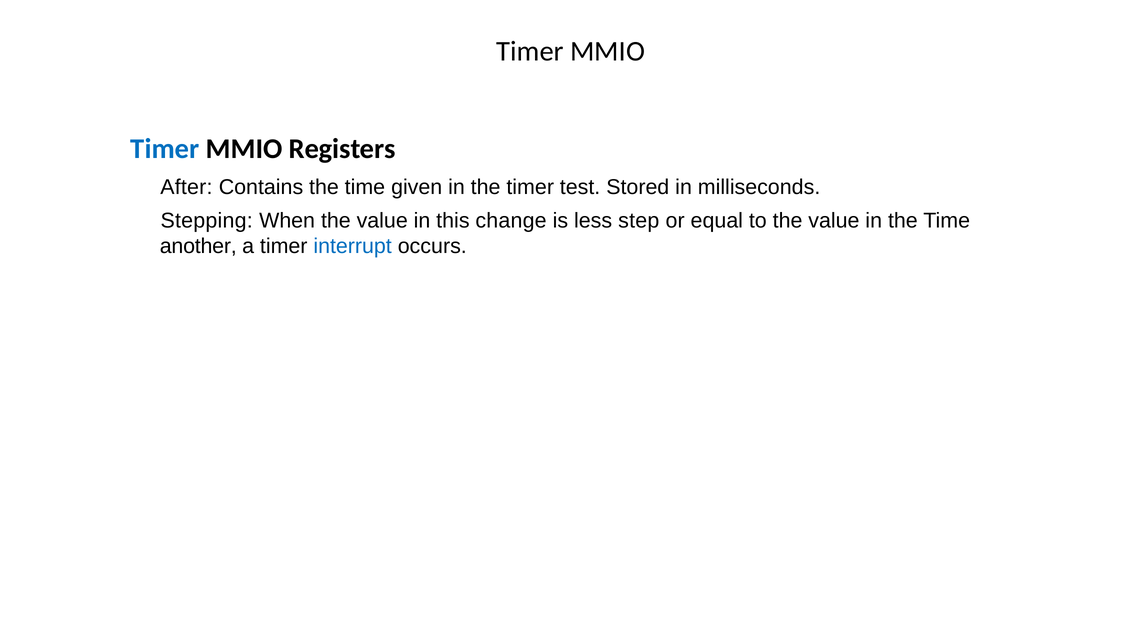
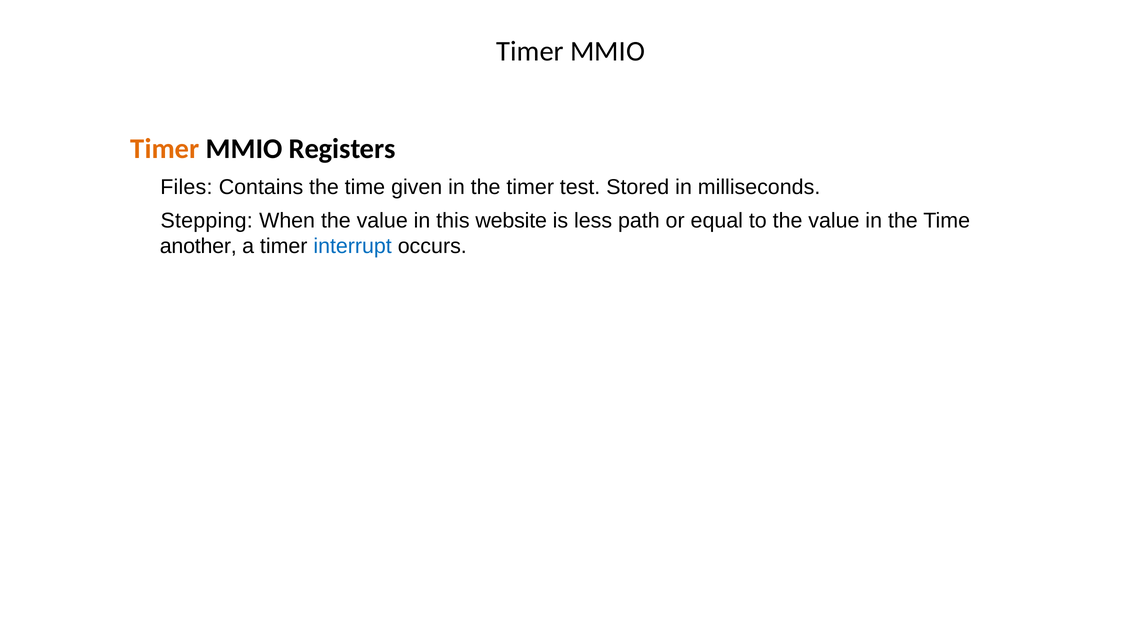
Timer at (165, 149) colour: blue -> orange
After: After -> Files
change: change -> website
step: step -> path
